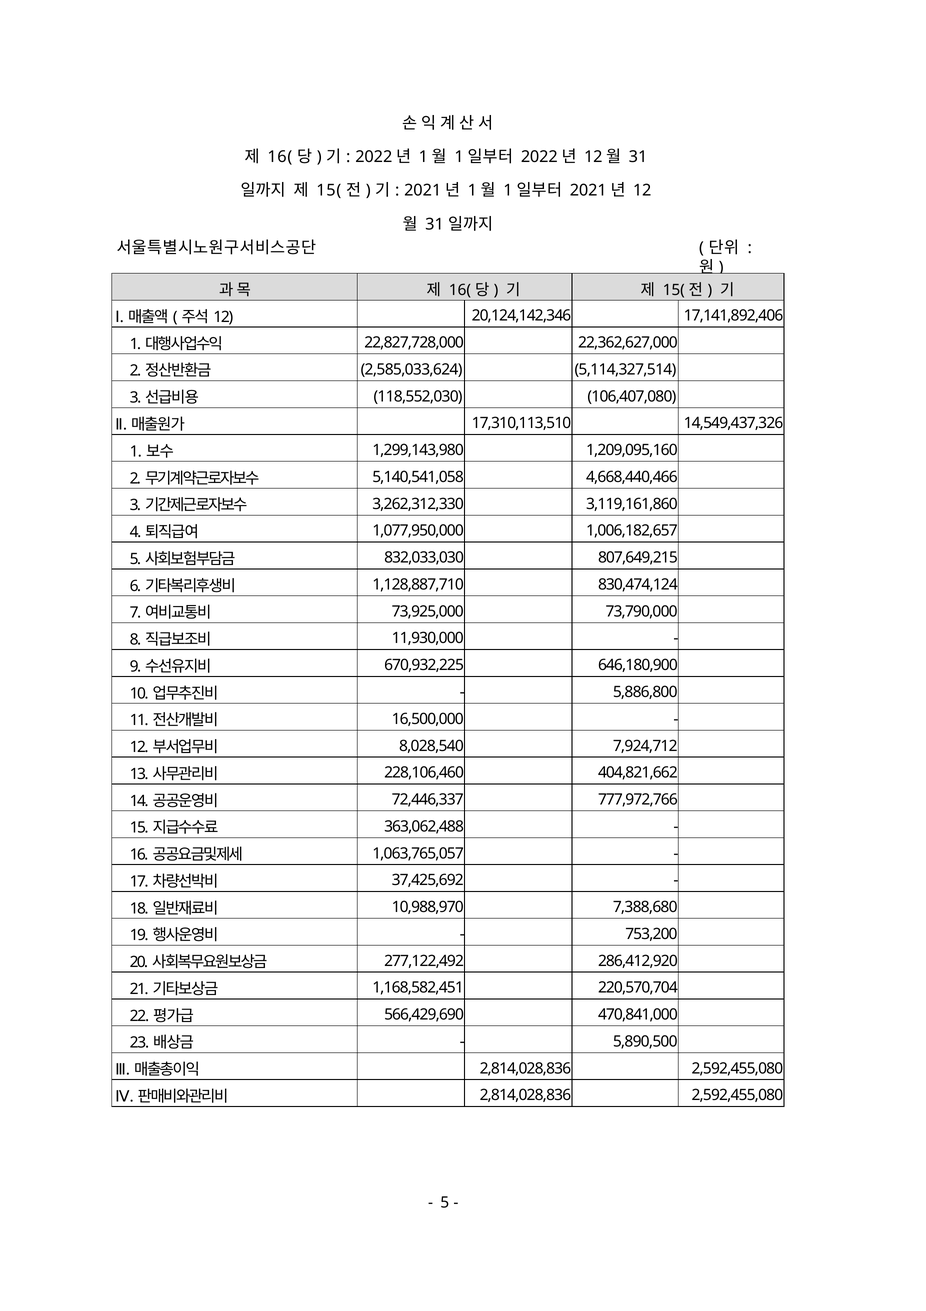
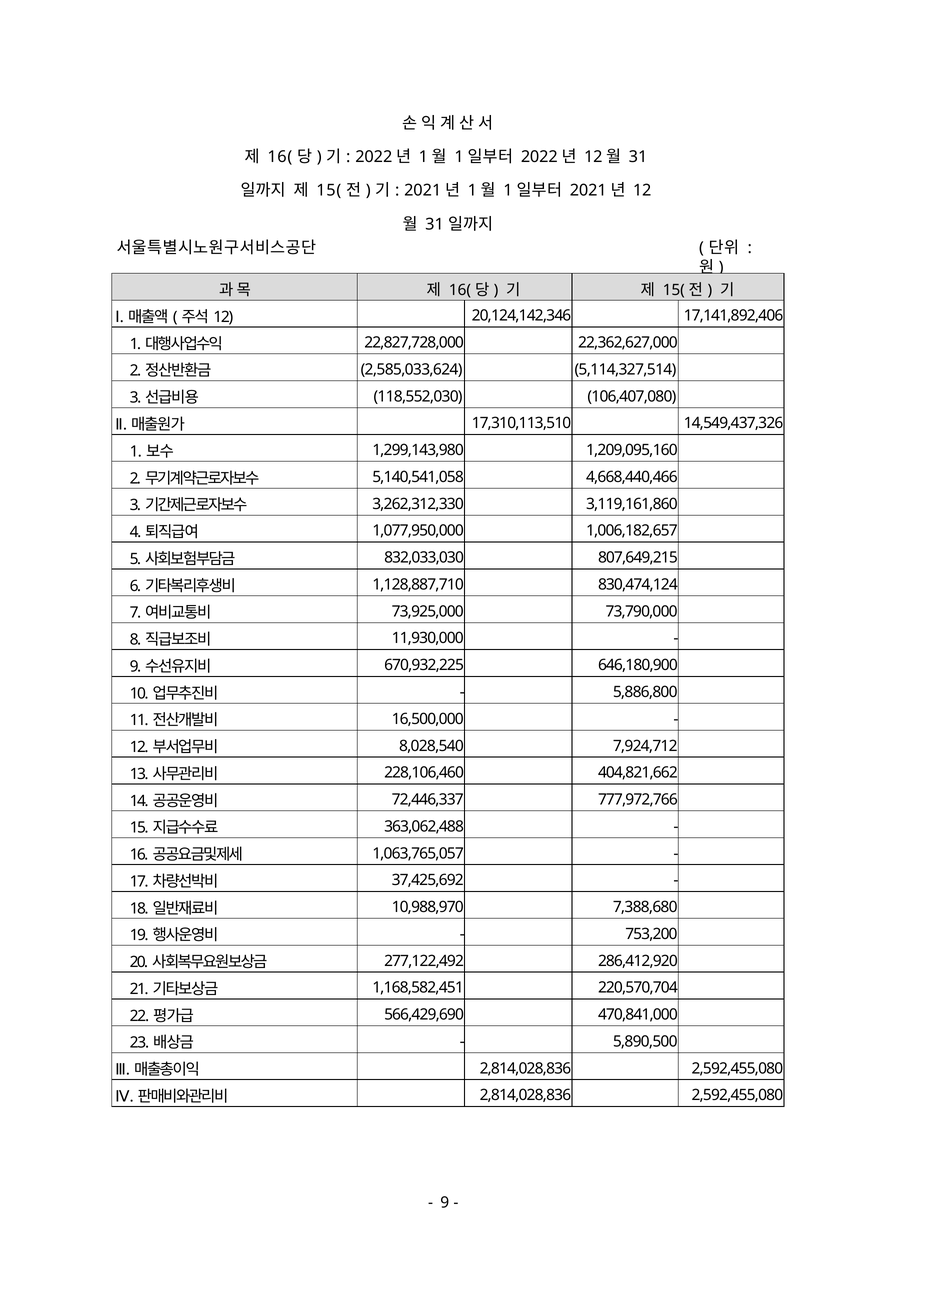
5 at (445, 1202): 5 -> 9
